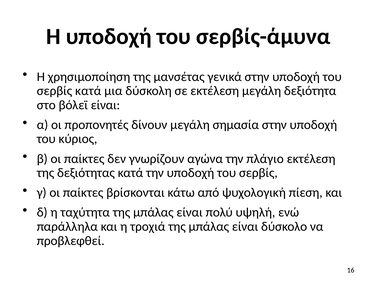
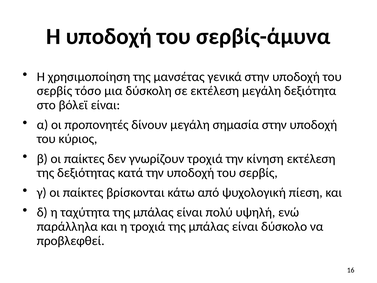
σερβίς κατά: κατά -> τόσο
γνωρίζουν αγώνα: αγώνα -> τροχιά
πλάγιο: πλάγιο -> κίνηση
